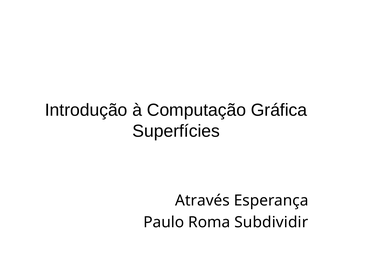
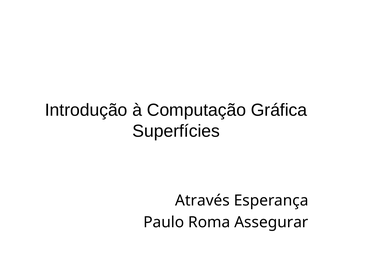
Subdividir: Subdividir -> Assegurar
